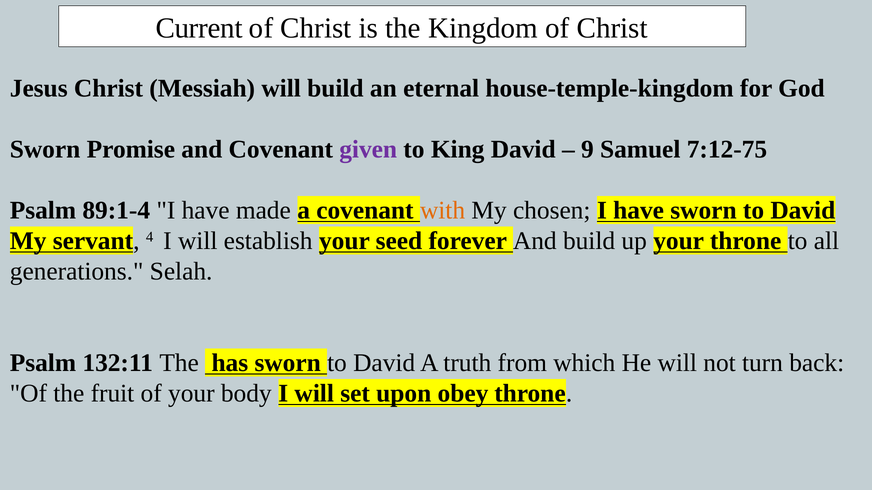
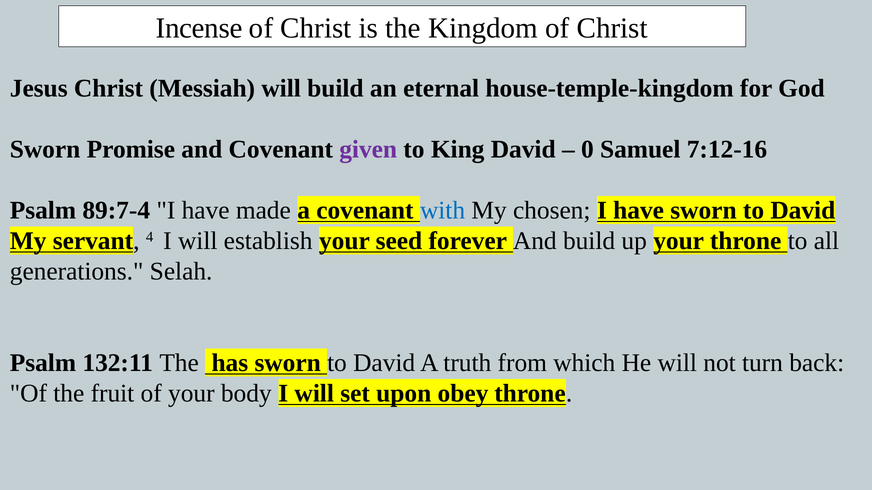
Current: Current -> Incense
9: 9 -> 0
7:12-75: 7:12-75 -> 7:12-16
89:1-4: 89:1-4 -> 89:7-4
with colour: orange -> blue
